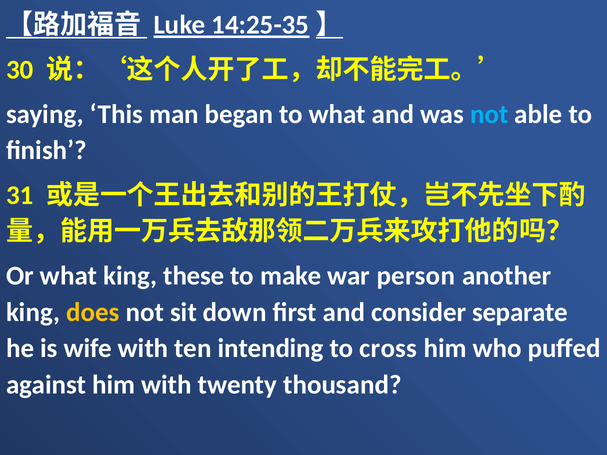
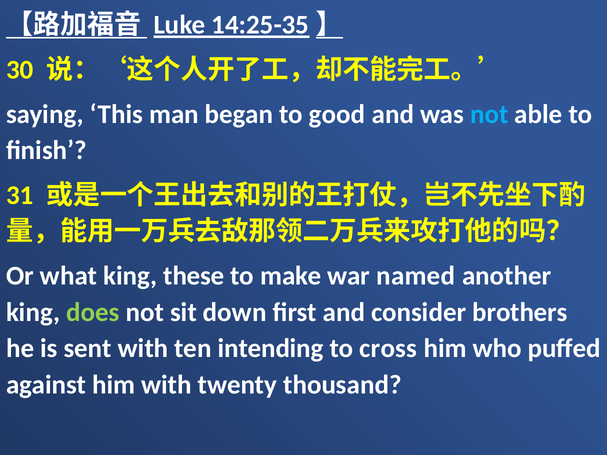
to what: what -> good
person: person -> named
does colour: yellow -> light green
separate: separate -> brothers
wife: wife -> sent
